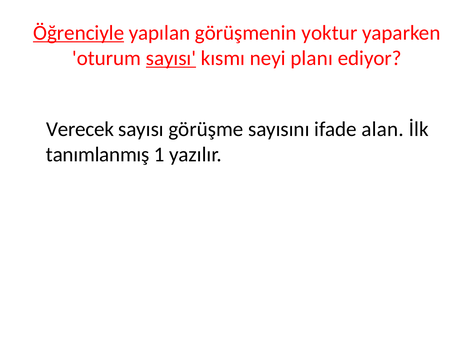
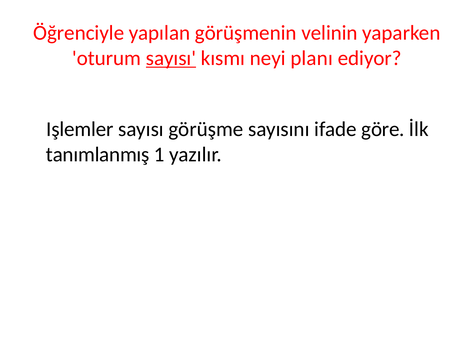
Öğrenciyle underline: present -> none
yoktur: yoktur -> velinin
Verecek: Verecek -> Işlemler
alan: alan -> göre
